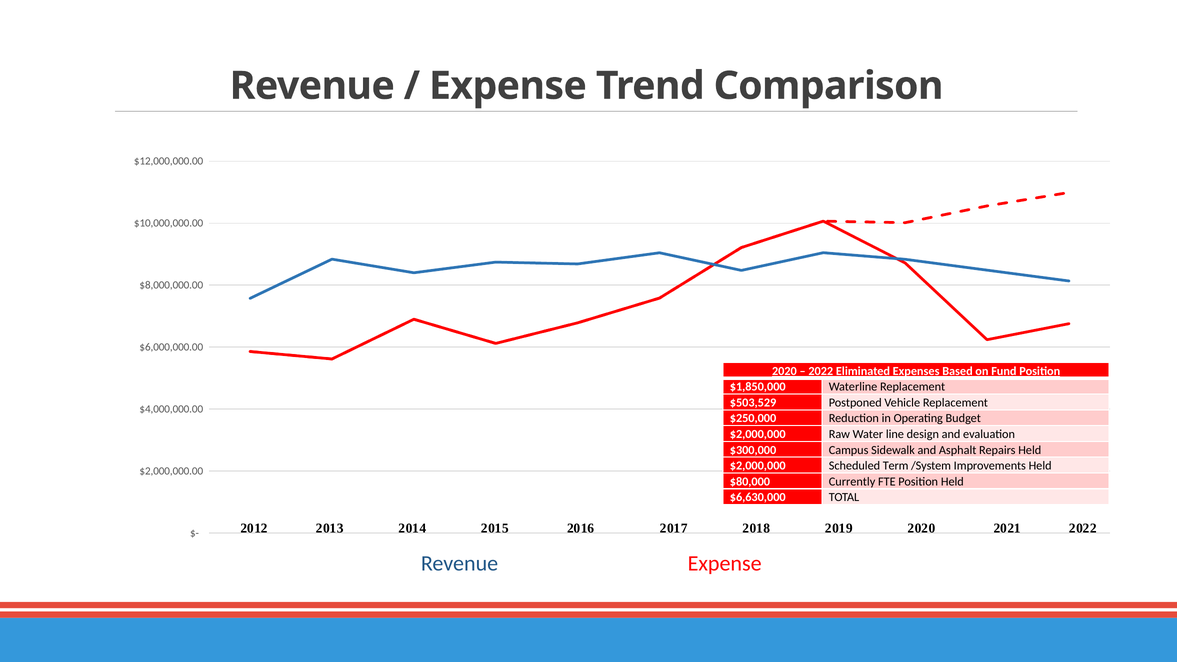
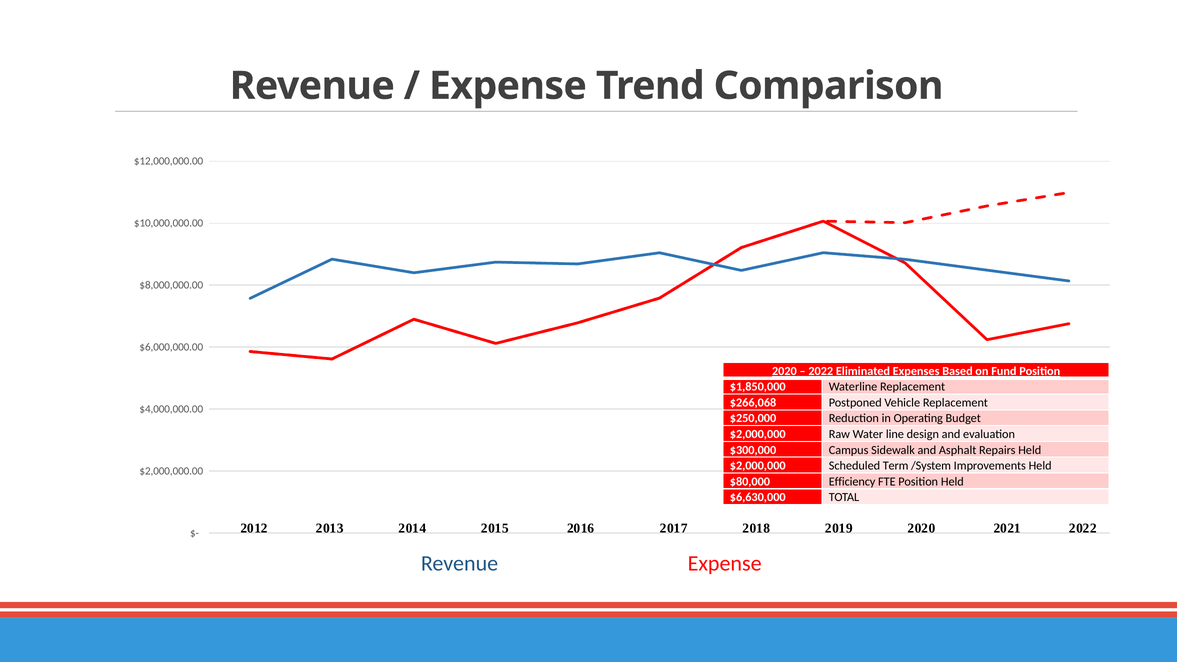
$503,529: $503,529 -> $266,068
Currently: Currently -> Efficiency
